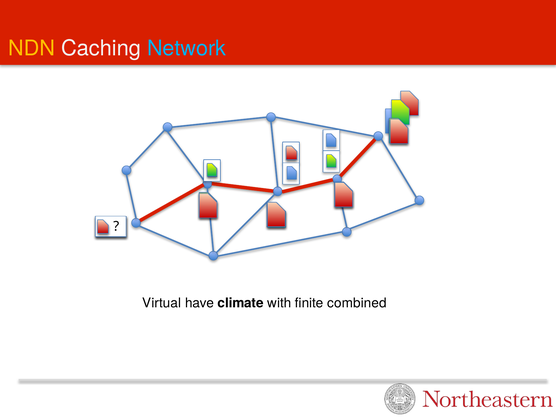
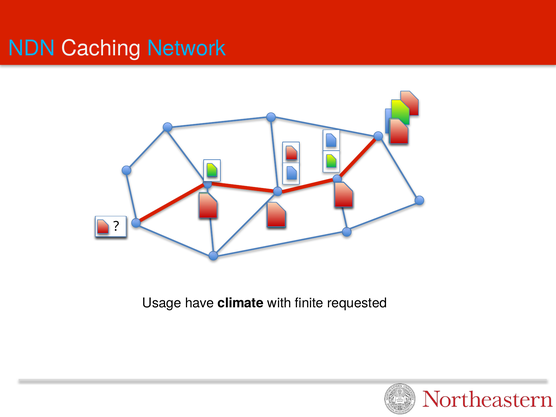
NDN colour: yellow -> light blue
Virtual: Virtual -> Usage
combined: combined -> requested
